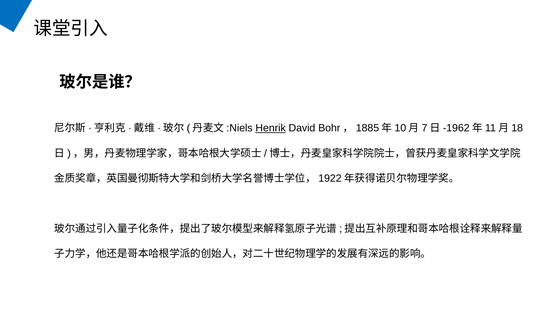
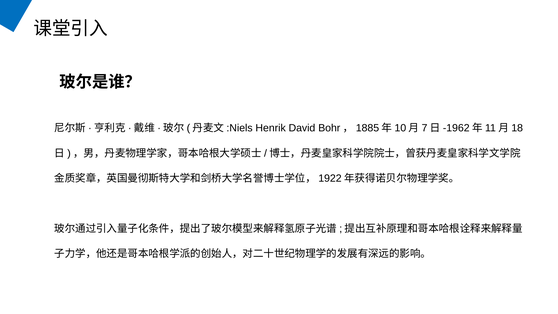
Henrik underline: present -> none
